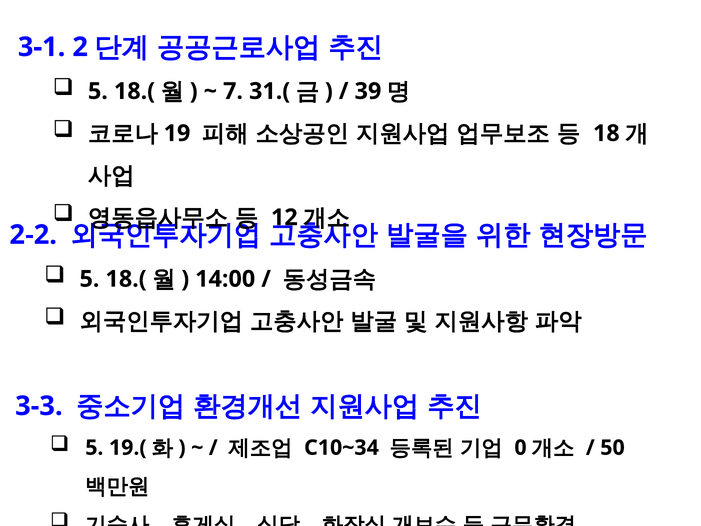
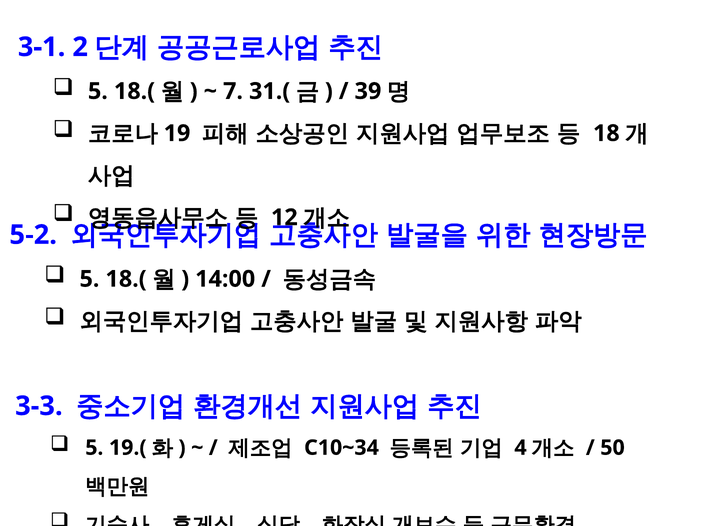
2-2: 2-2 -> 5-2
0: 0 -> 4
